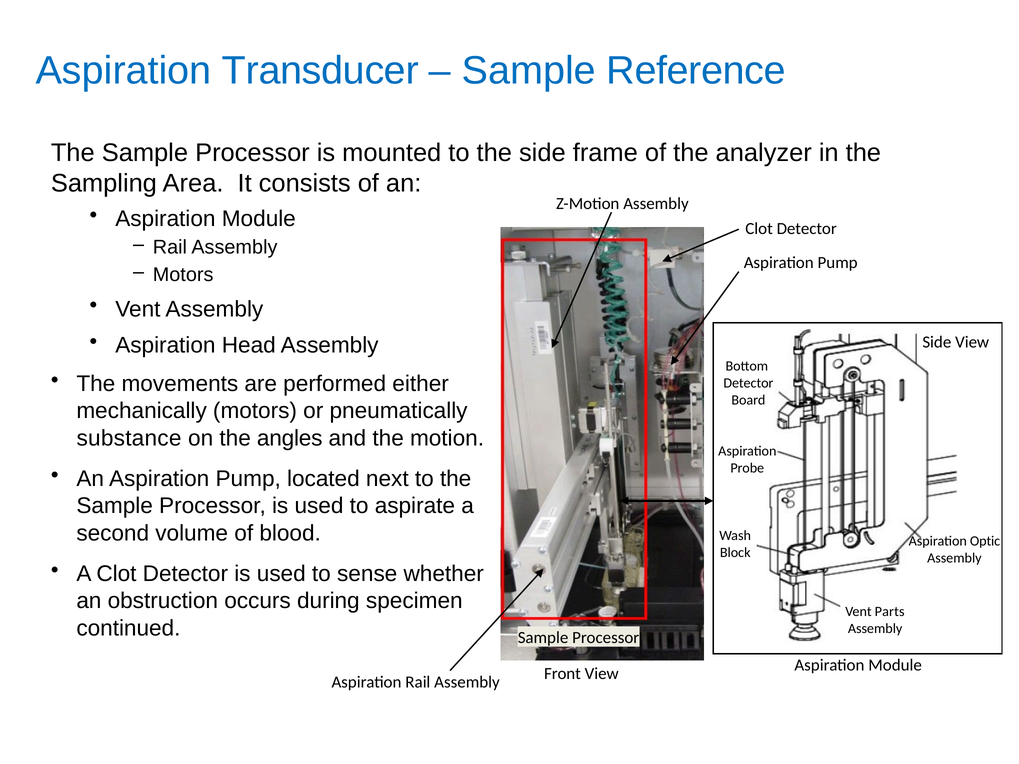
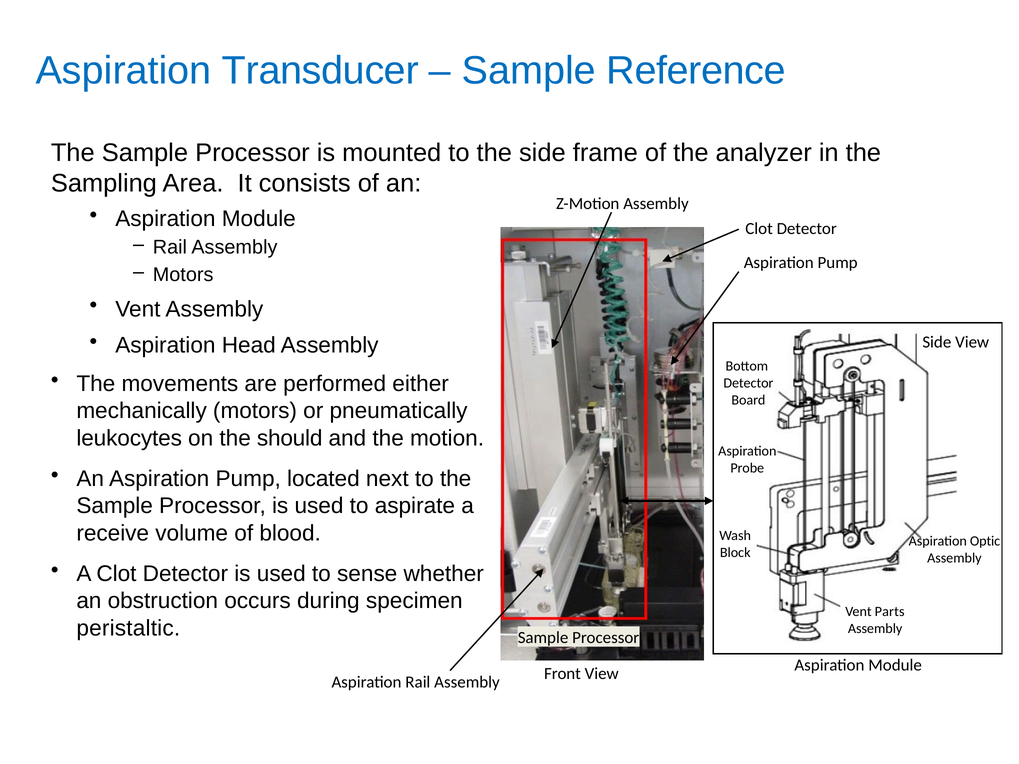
substance: substance -> leukocytes
angles: angles -> should
second: second -> receive
continued: continued -> peristaltic
